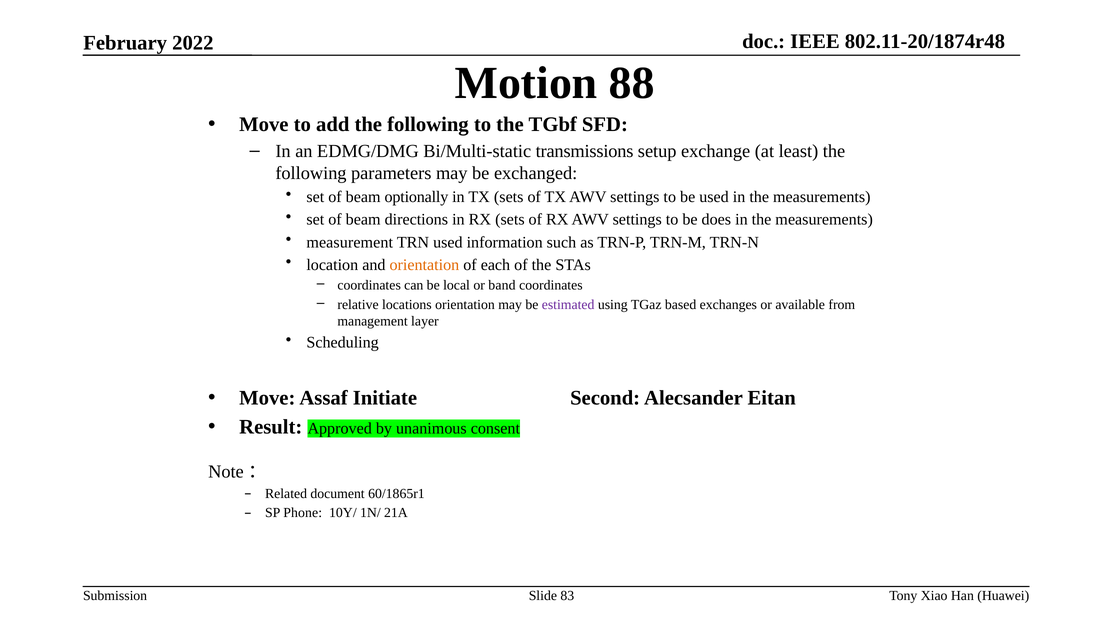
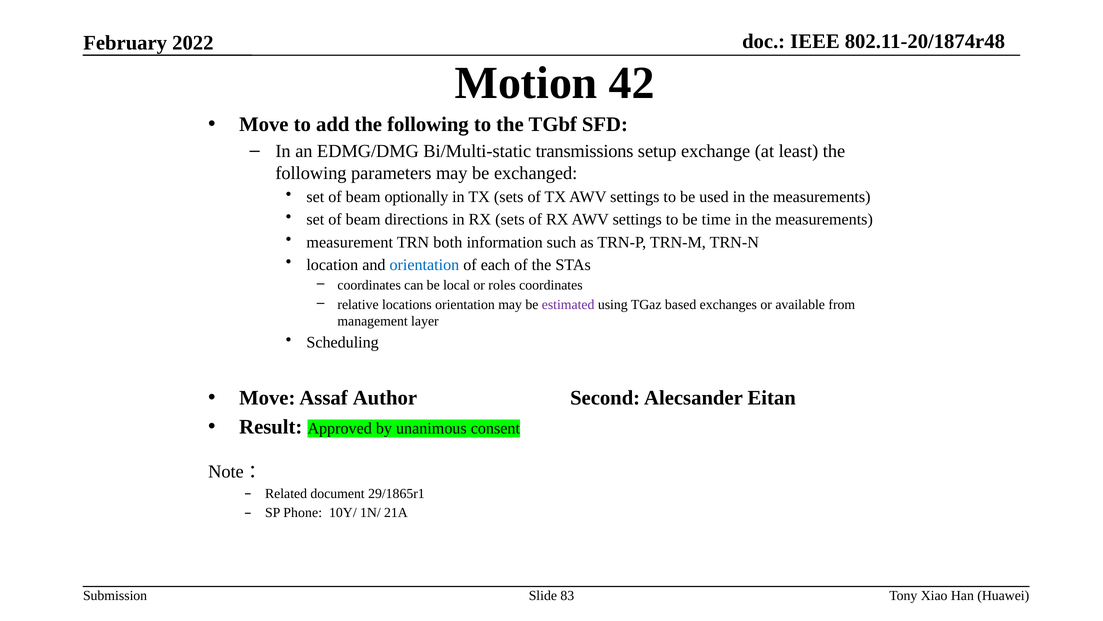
88: 88 -> 42
does: does -> time
TRN used: used -> both
orientation at (424, 265) colour: orange -> blue
band: band -> roles
Initiate: Initiate -> Author
60/1865r1: 60/1865r1 -> 29/1865r1
